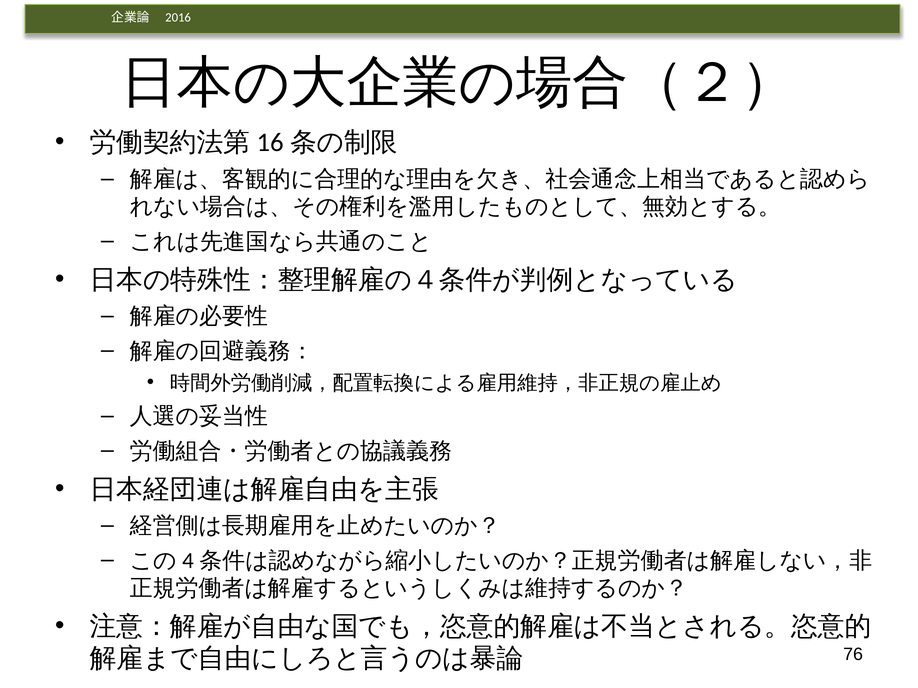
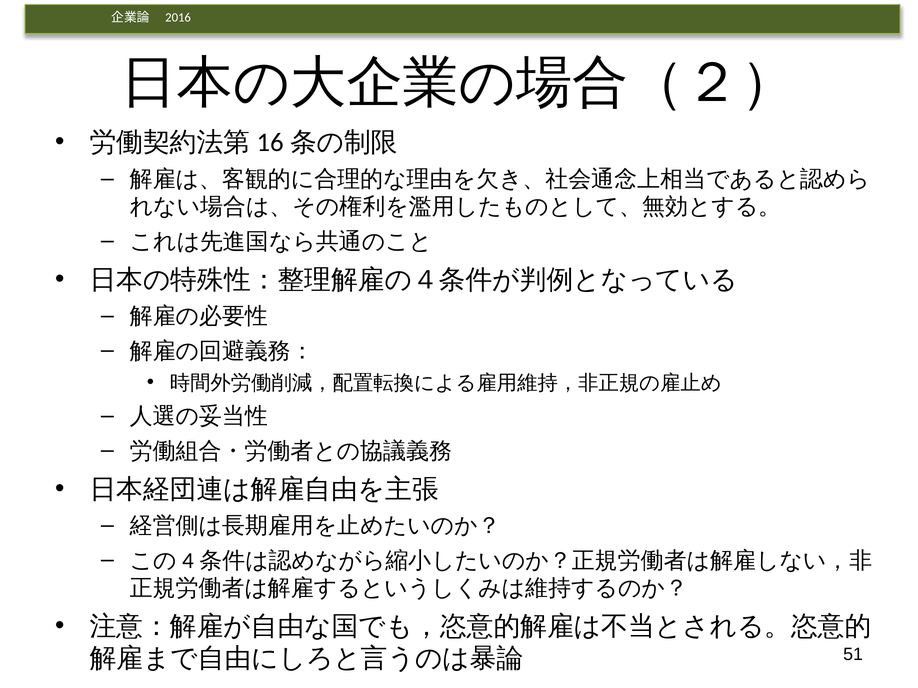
76: 76 -> 51
